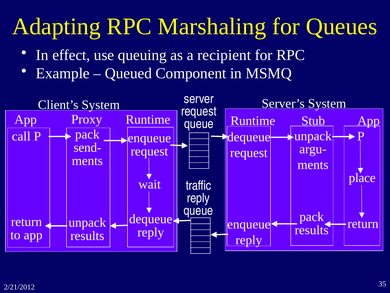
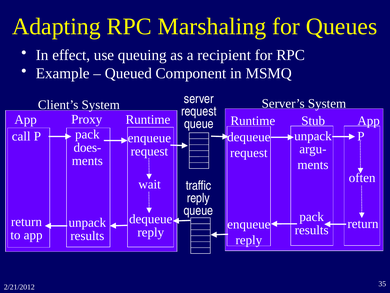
send-: send- -> does-
place: place -> often
